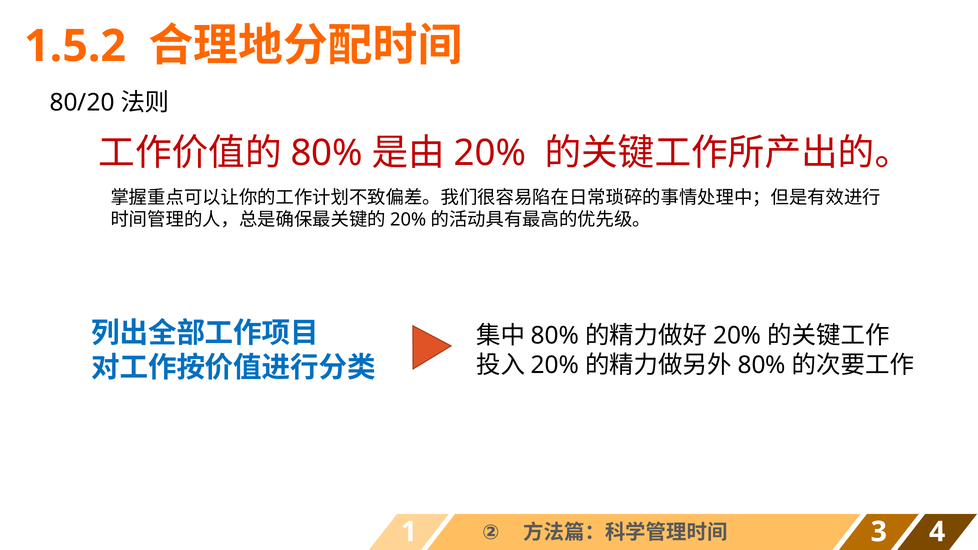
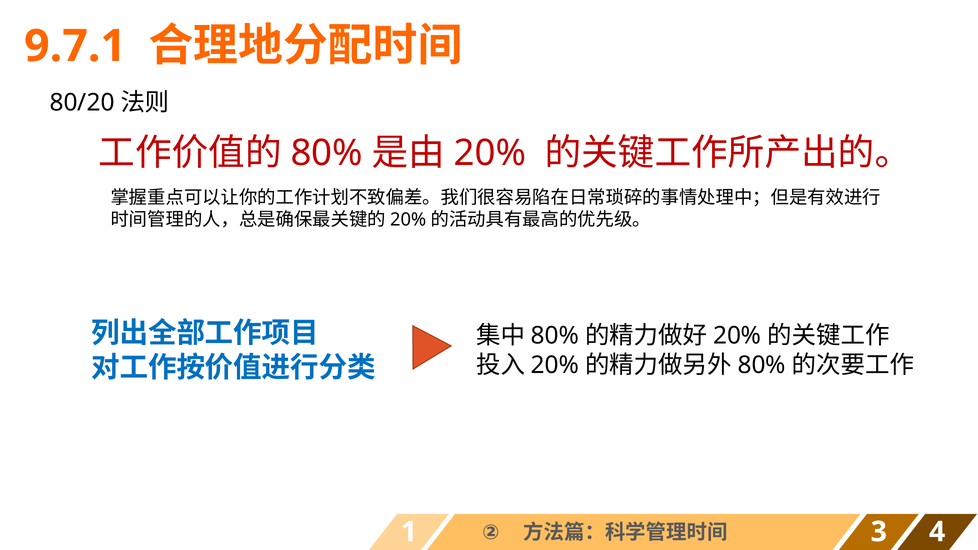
1.5.2: 1.5.2 -> 9.7.1
